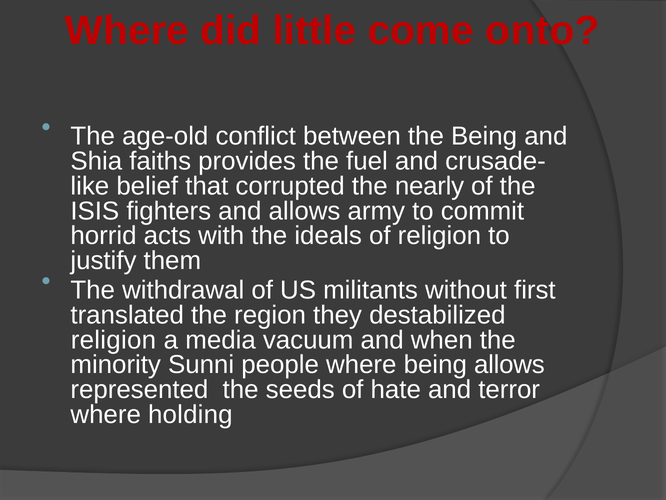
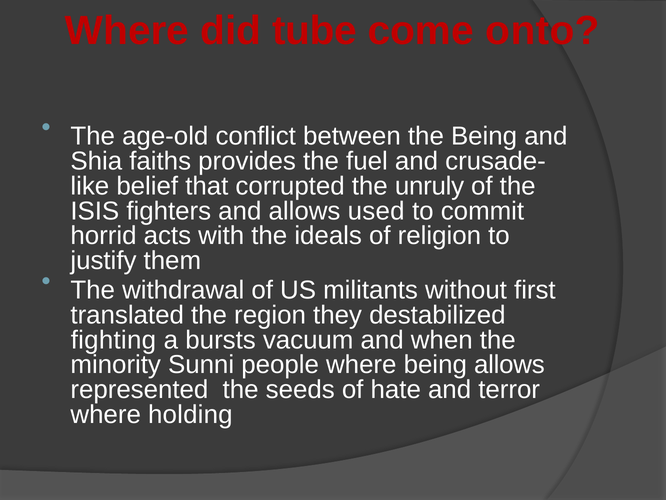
little: little -> tube
nearly: nearly -> unruly
army: army -> used
religion at (113, 340): religion -> fighting
media: media -> bursts
